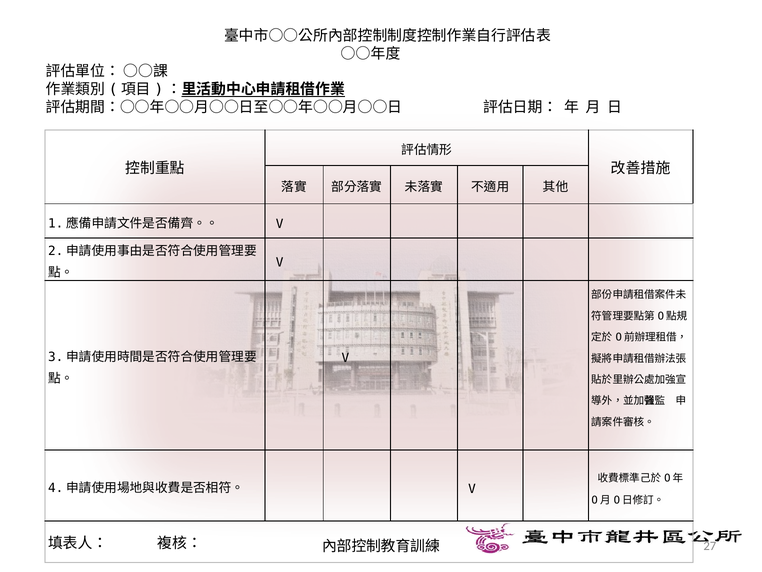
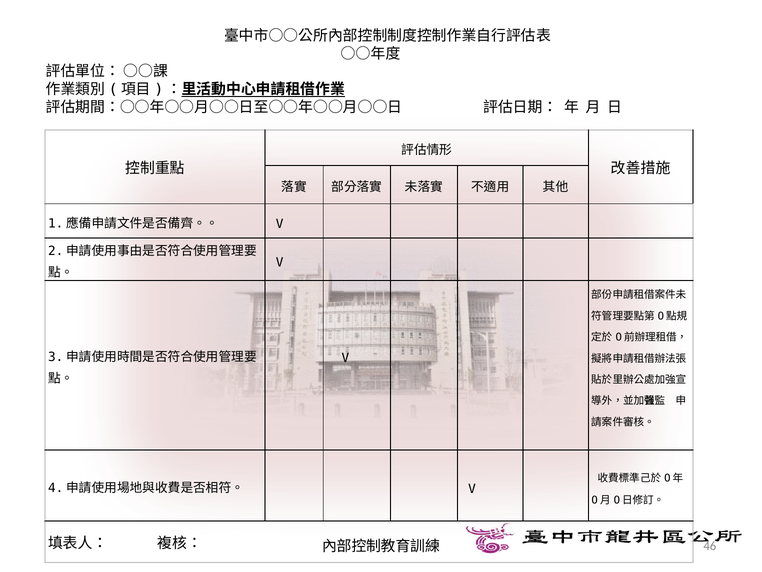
27: 27 -> 46
